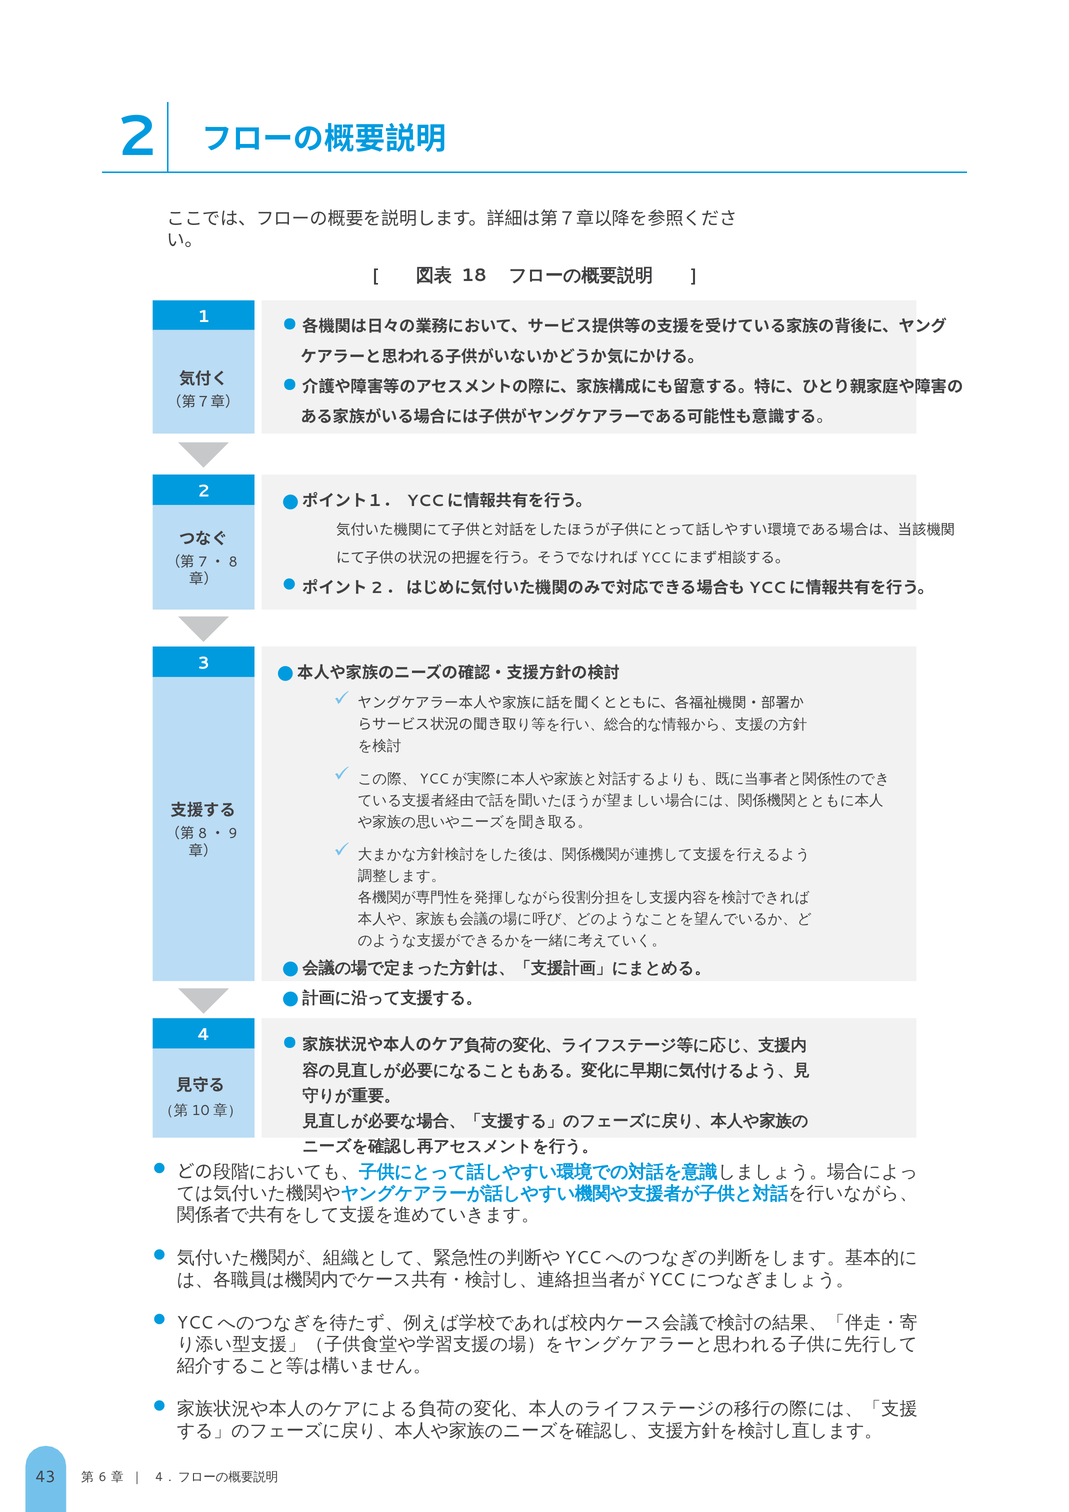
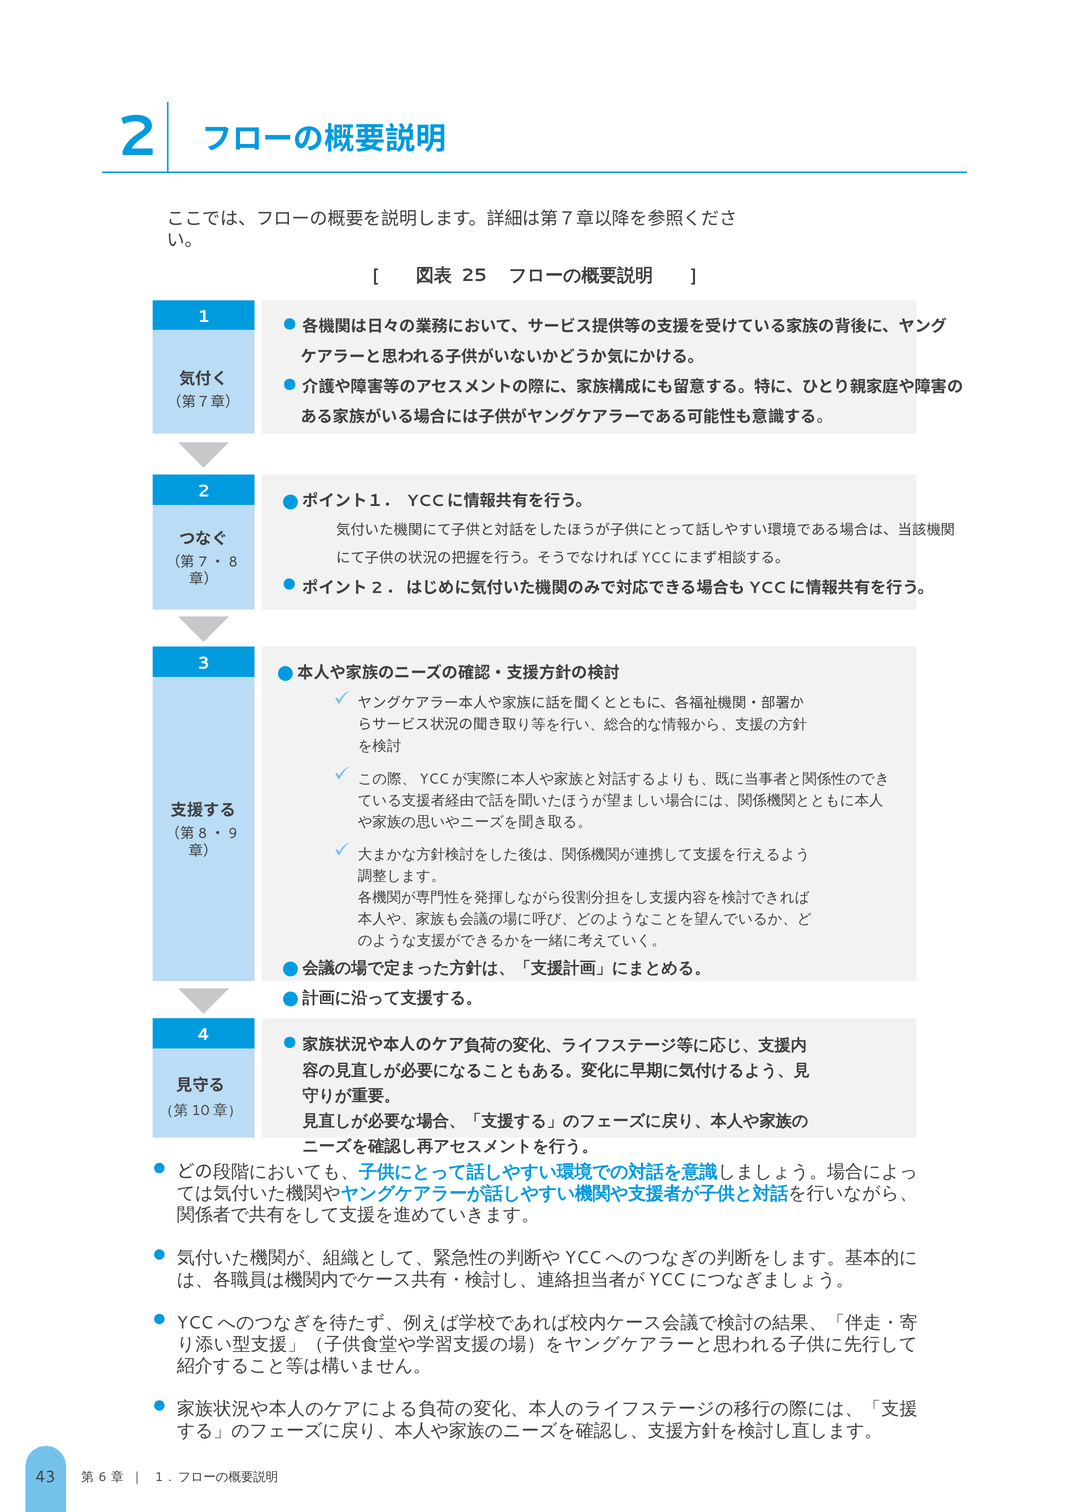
18: 18 -> 25
4 at (159, 1477): 4 -> 1
